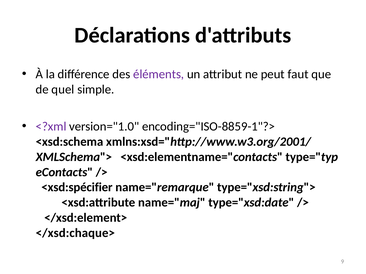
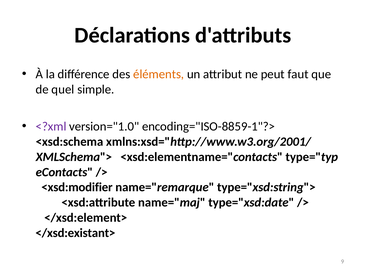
éléments colour: purple -> orange
<xsd:spécifier: <xsd:spécifier -> <xsd:modifier
</xsd:chaque>: </xsd:chaque> -> </xsd:existant>
